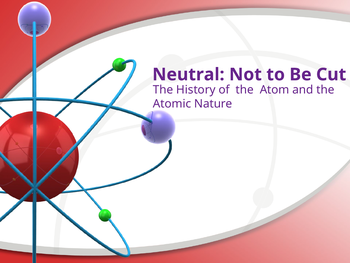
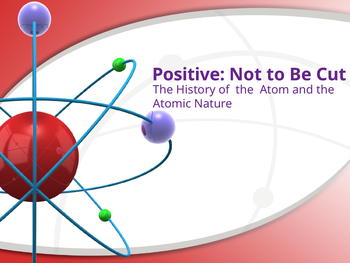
Neutral: Neutral -> Positive
